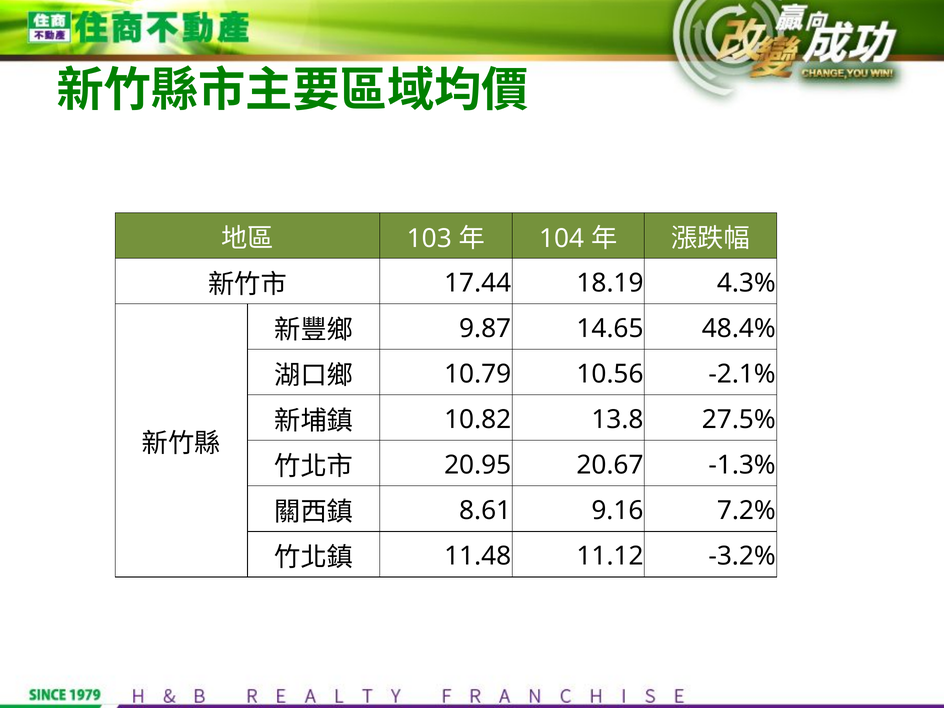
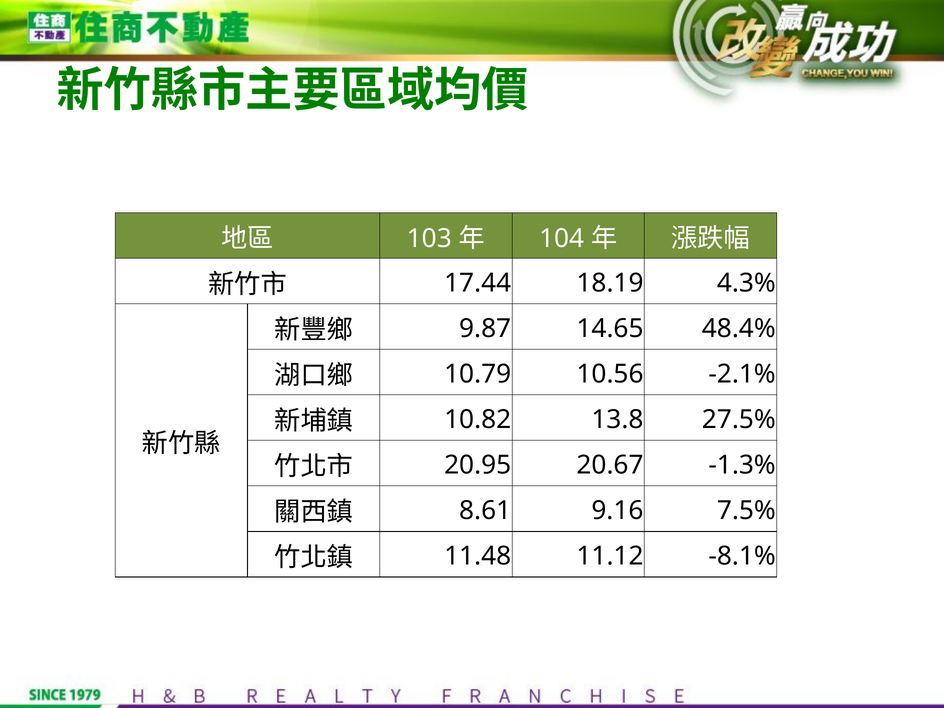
7.2%: 7.2% -> 7.5%
-3.2%: -3.2% -> -8.1%
